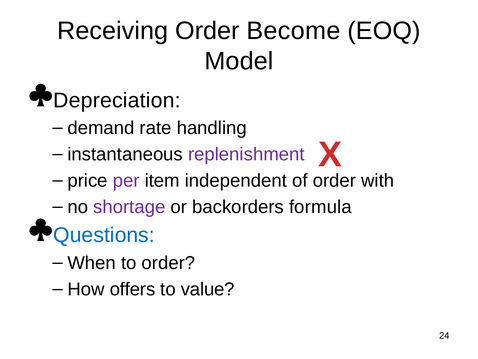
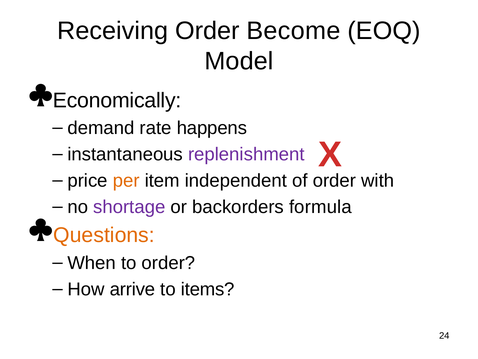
Depreciation: Depreciation -> Economically
handling: handling -> happens
per colour: purple -> orange
Questions colour: blue -> orange
offers: offers -> arrive
value: value -> items
